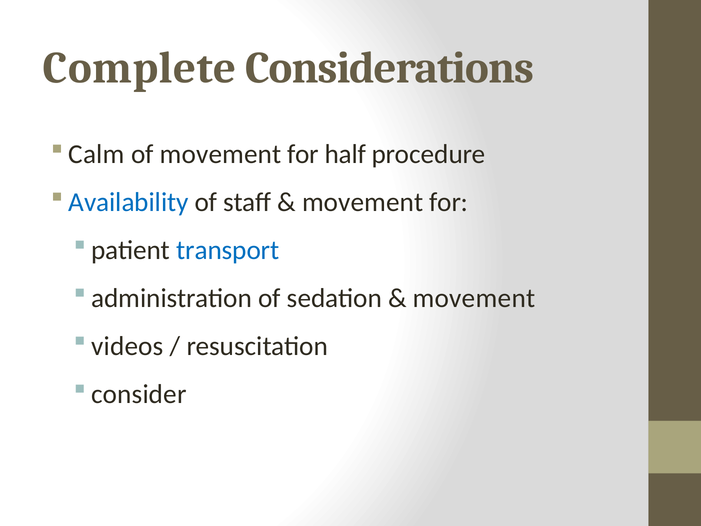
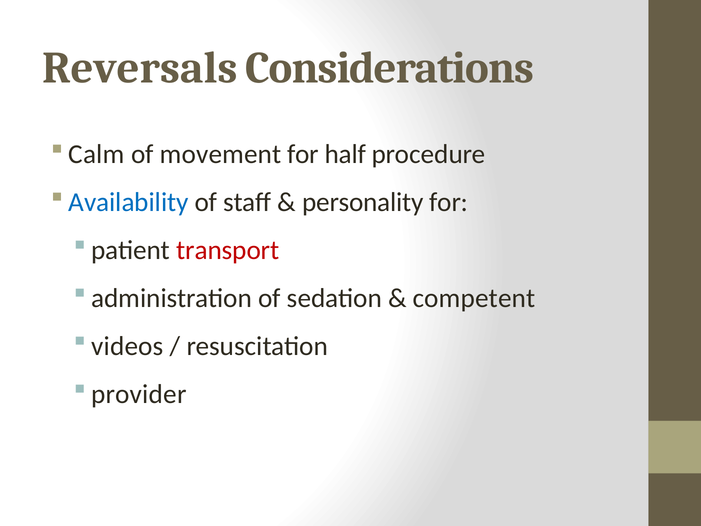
Complete: Complete -> Reversals
movement at (363, 202): movement -> personality
transport colour: blue -> red
movement at (474, 298): movement -> competent
consider: consider -> provider
